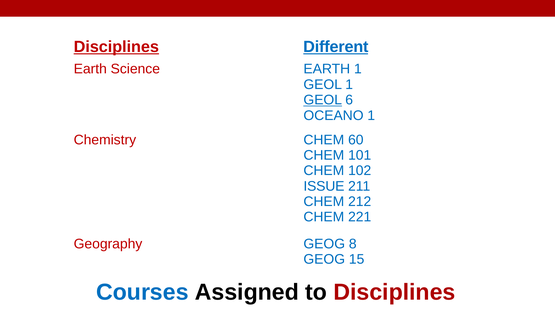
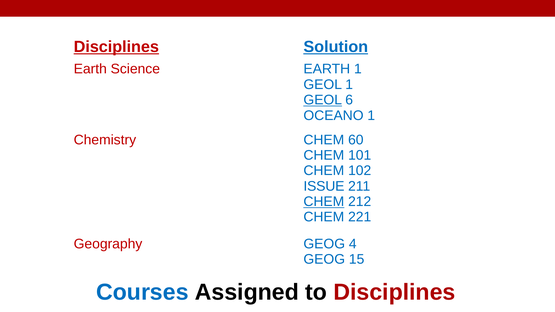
Different: Different -> Solution
CHEM at (324, 202) underline: none -> present
8: 8 -> 4
